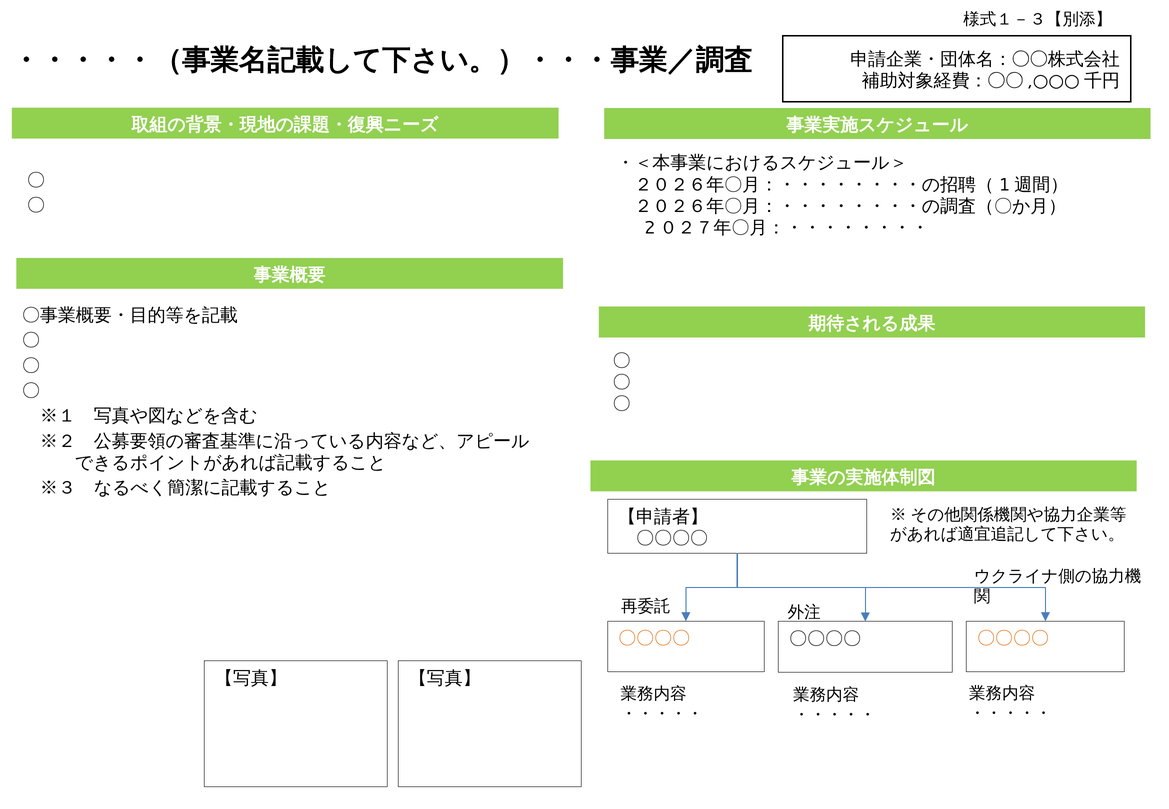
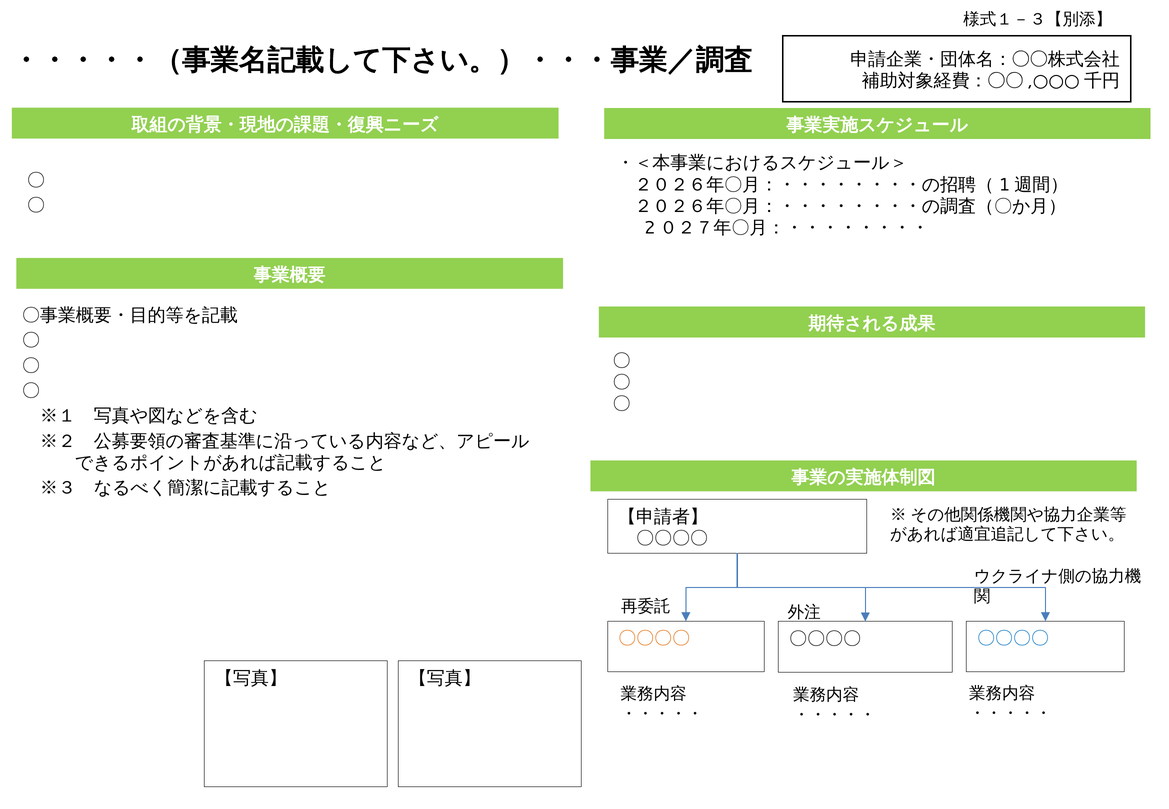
〇〇〇〇 at (1013, 639) colour: orange -> blue
